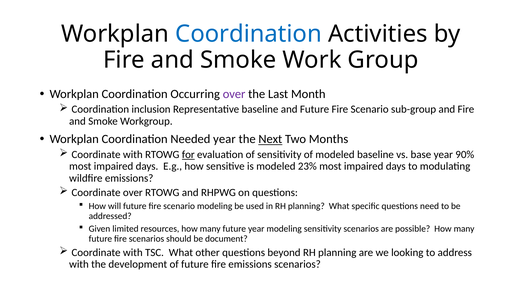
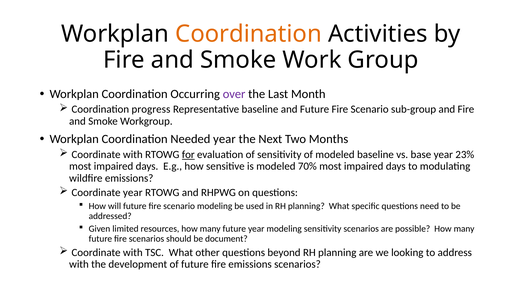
Coordination at (249, 34) colour: blue -> orange
inclusion: inclusion -> progress
Next underline: present -> none
90%: 90% -> 23%
23%: 23% -> 70%
Coordinate over: over -> year
